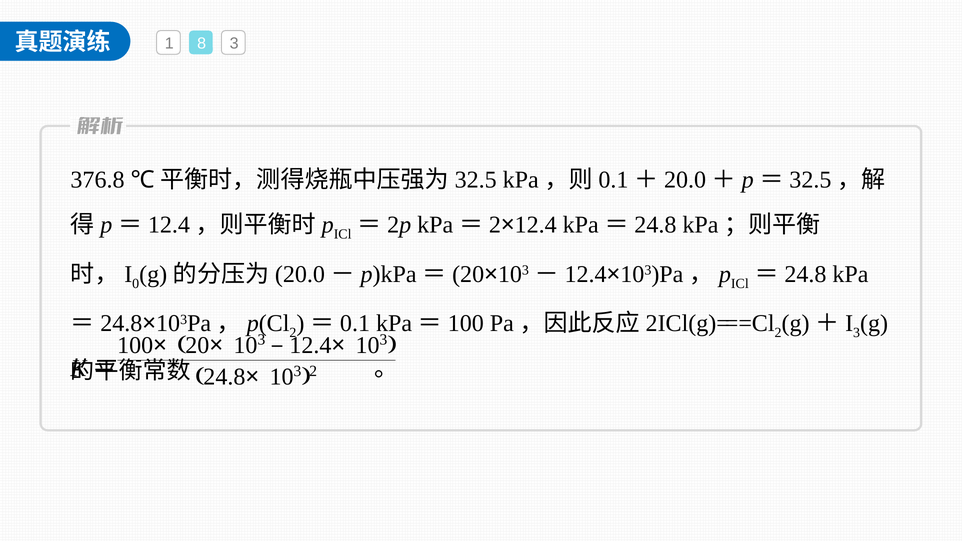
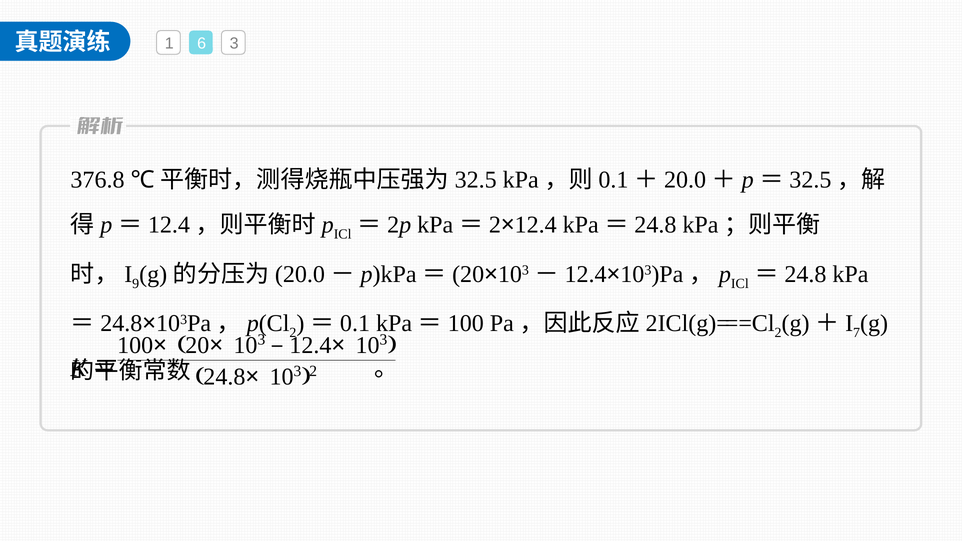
8: 8 -> 6
0: 0 -> 9
3 at (857, 333): 3 -> 7
